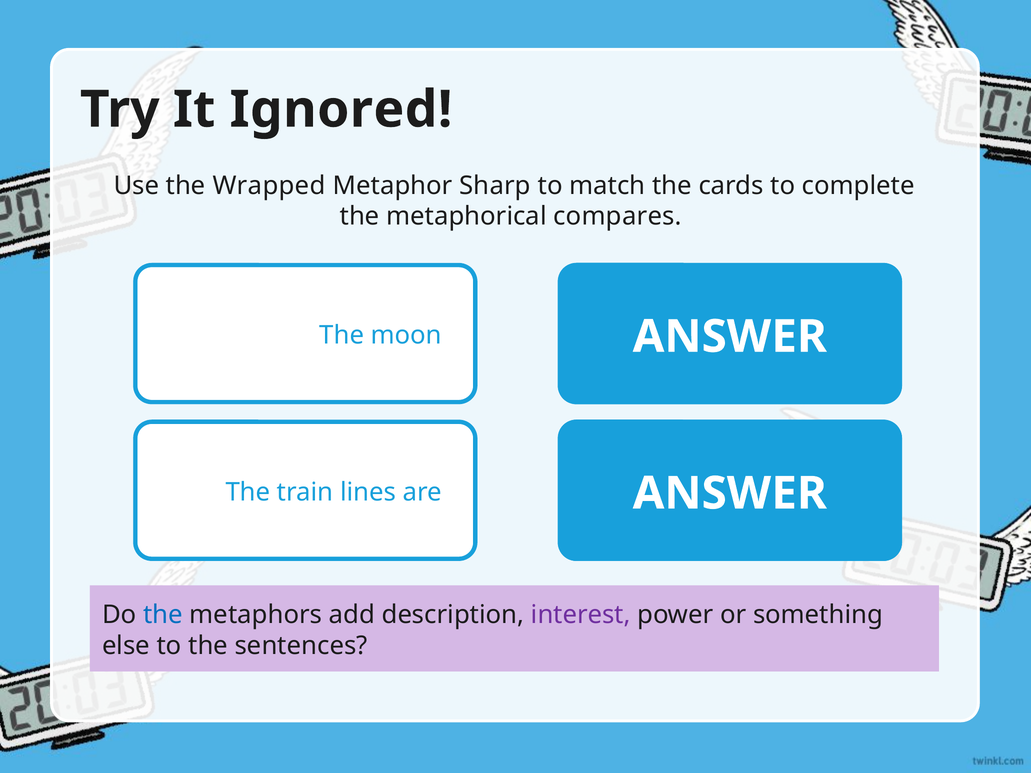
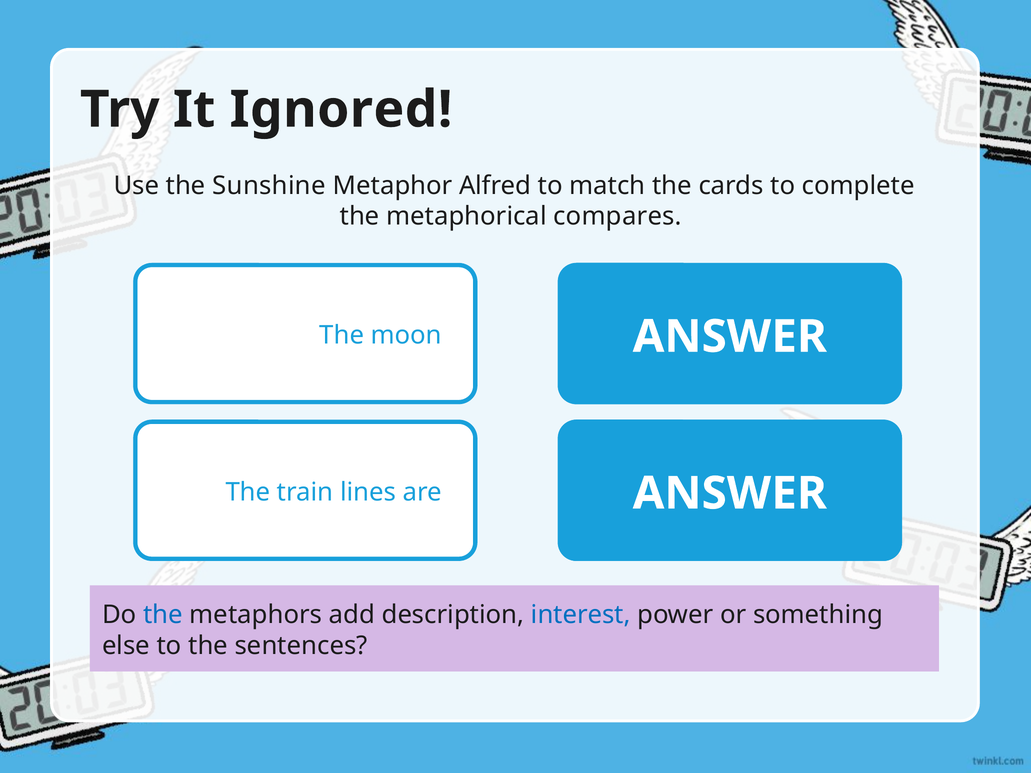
Wrapped: Wrapped -> Sunshine
Sharp: Sharp -> Alfred
interest colour: purple -> blue
